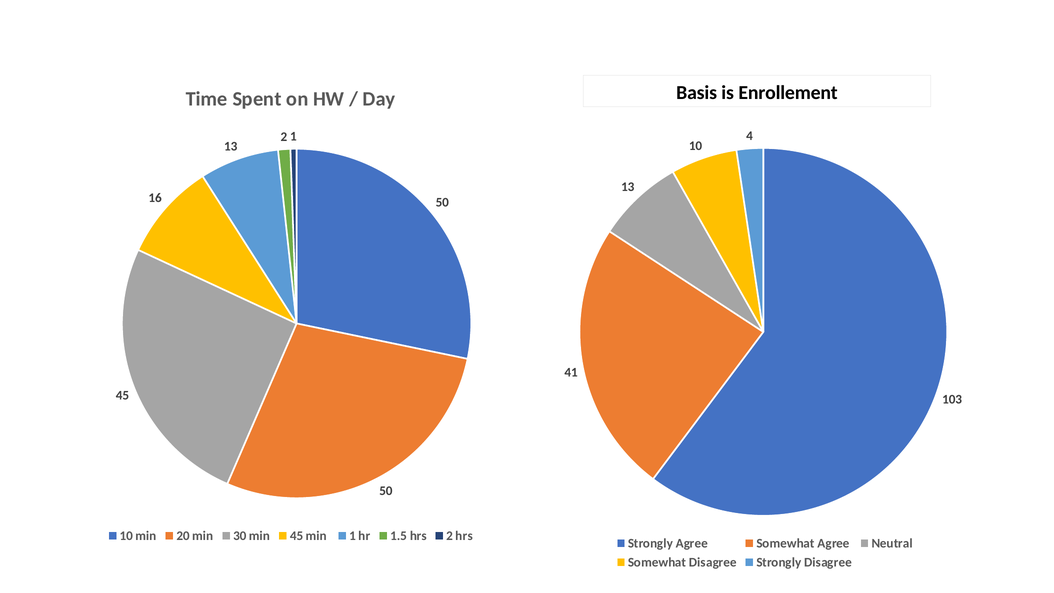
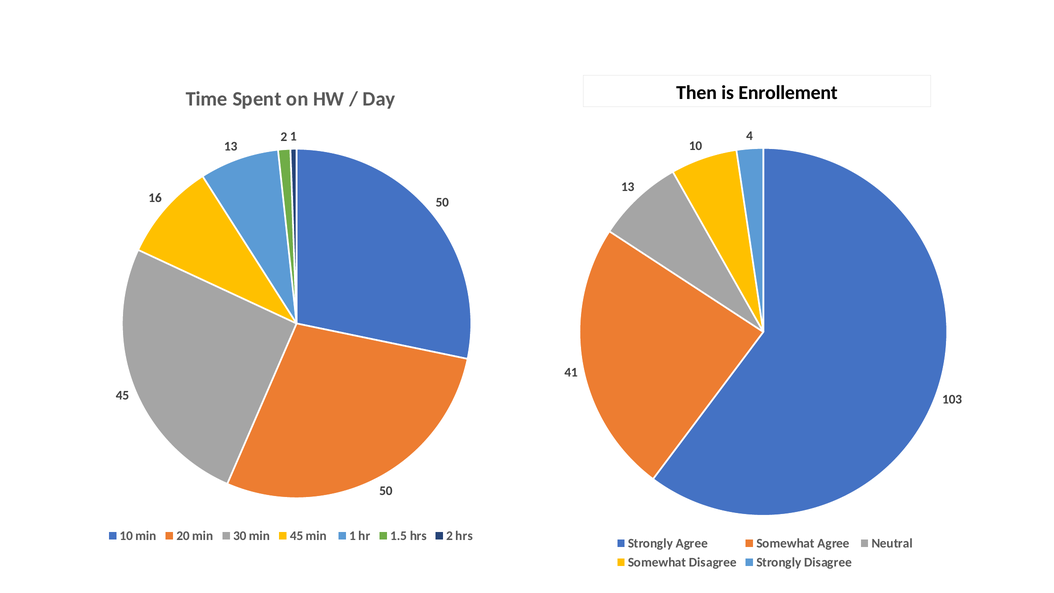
Basis: Basis -> Then
